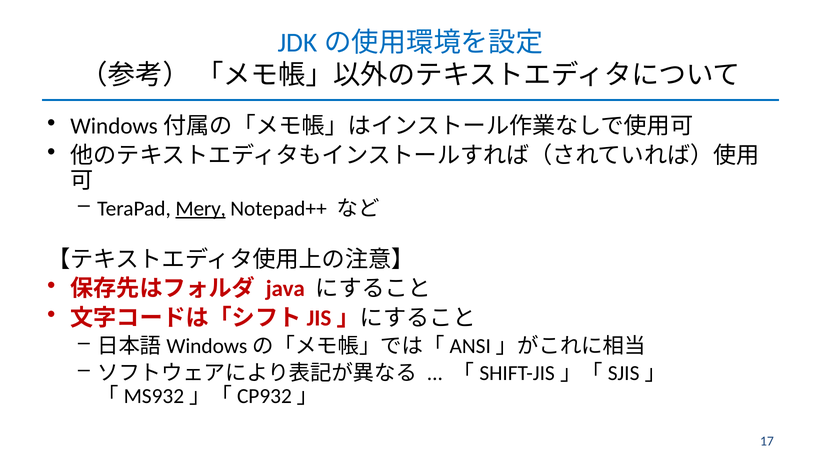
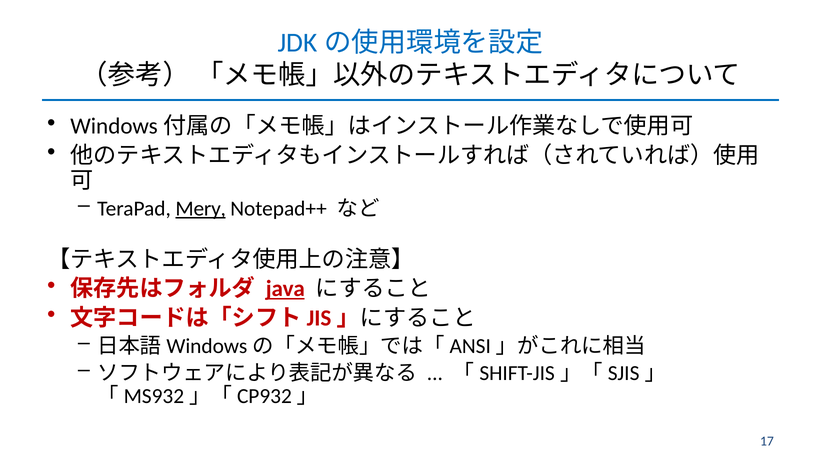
java underline: none -> present
